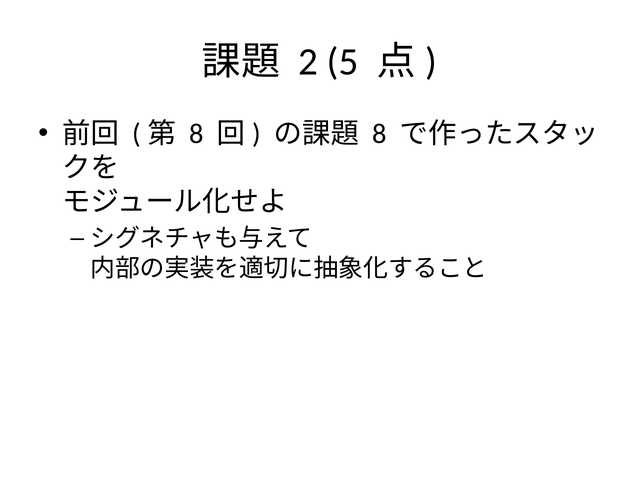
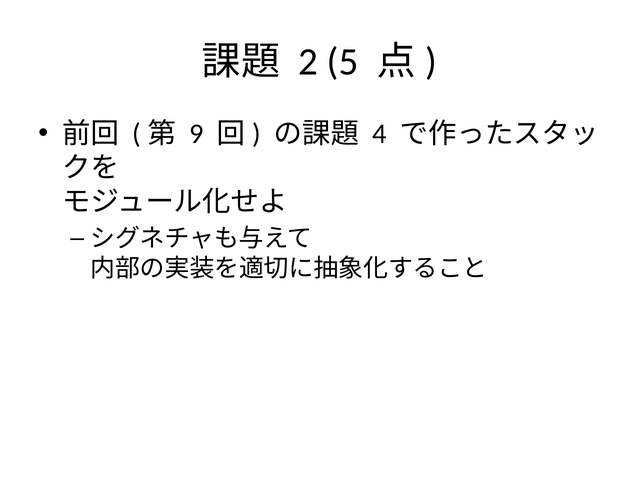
8 at (196, 134): 8 -> 9
8 at (379, 134): 8 -> 4
